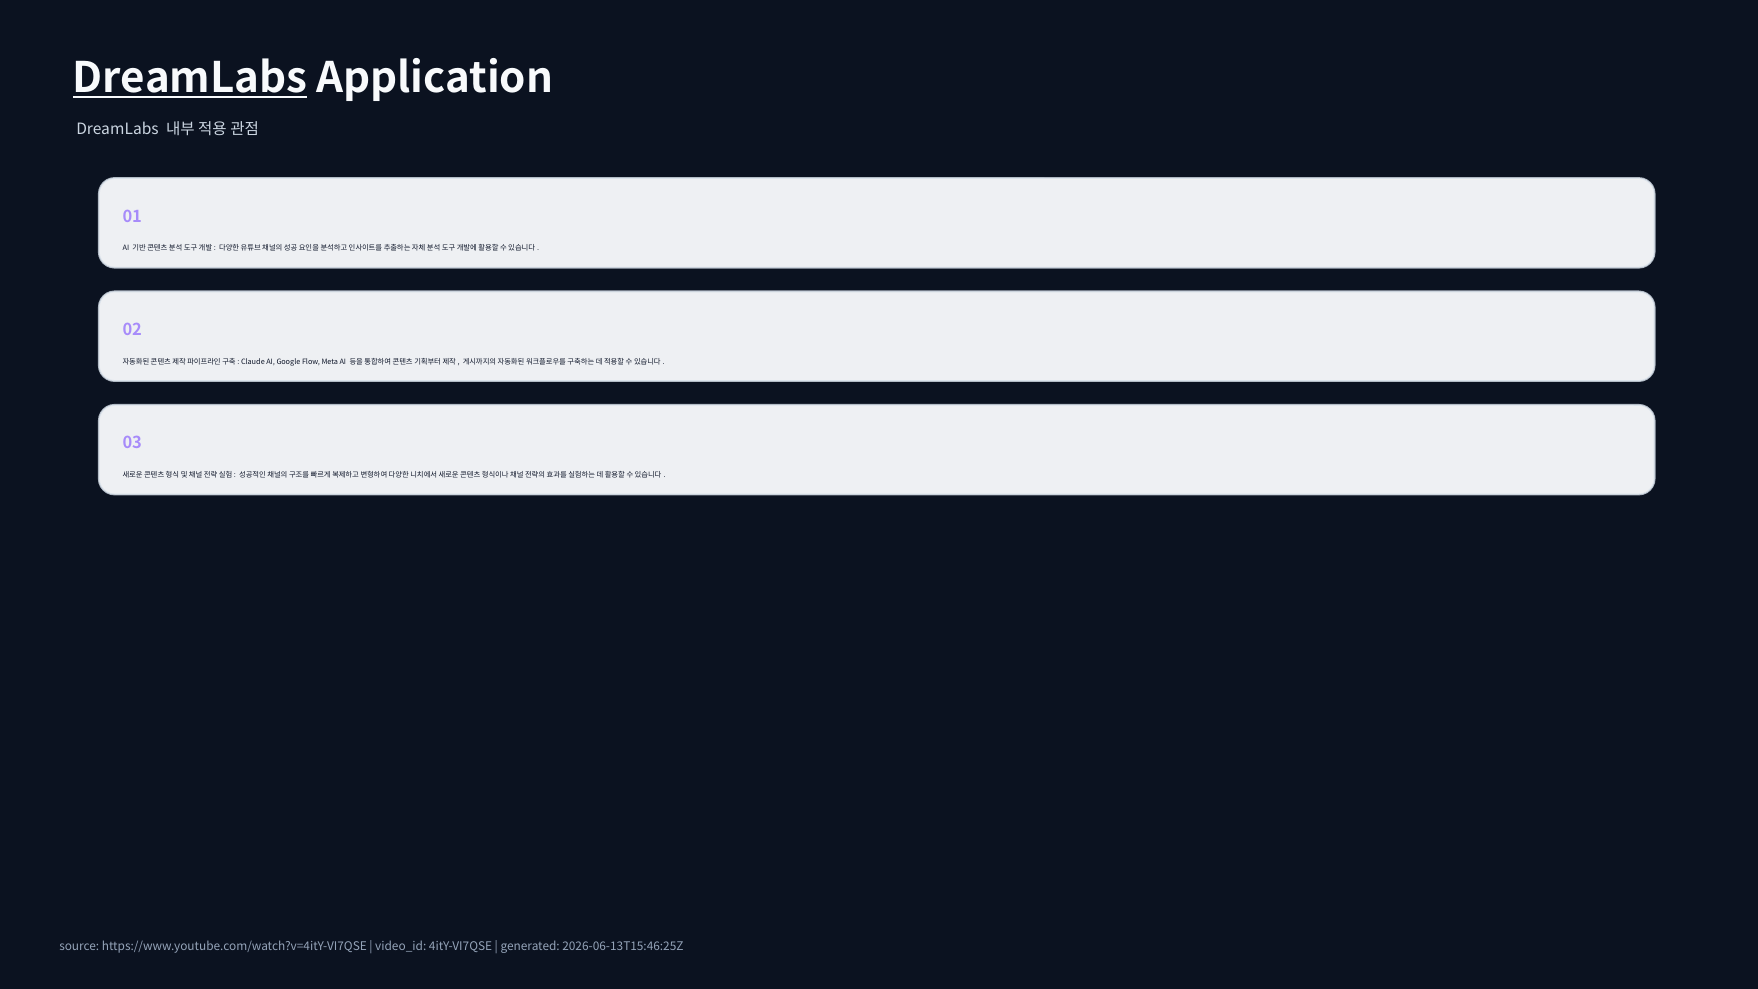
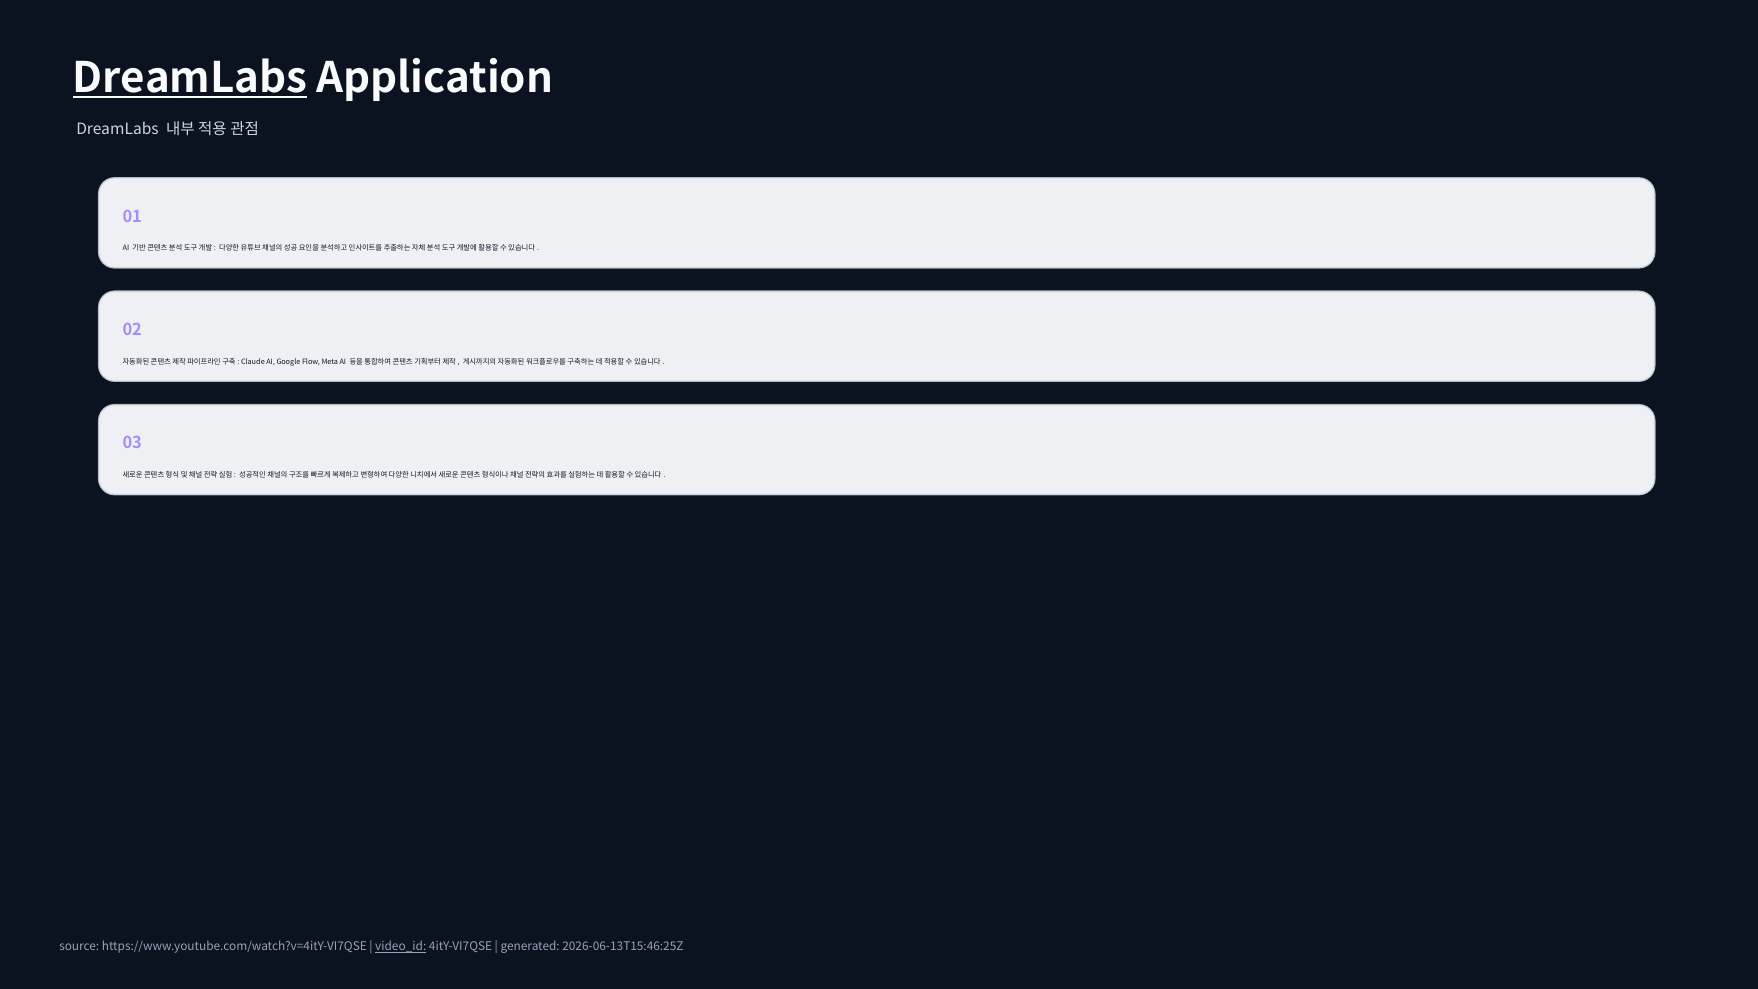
video_id underline: none -> present
